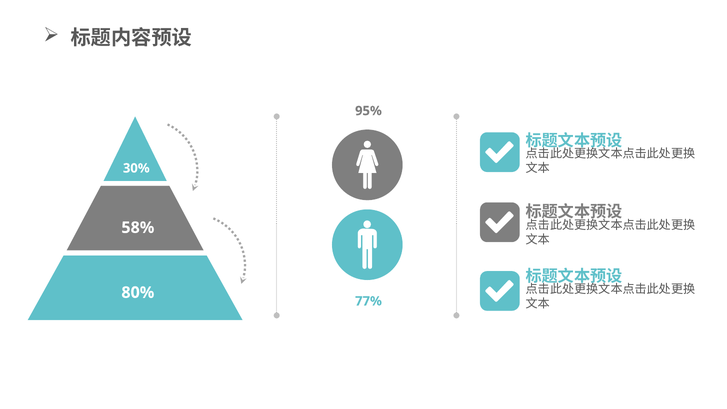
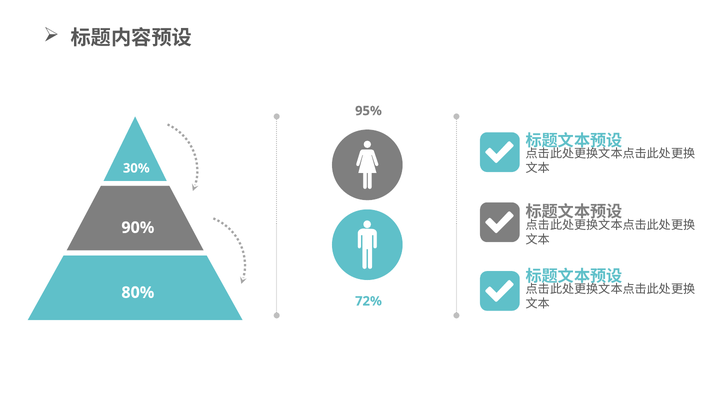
58%: 58% -> 90%
77%: 77% -> 72%
